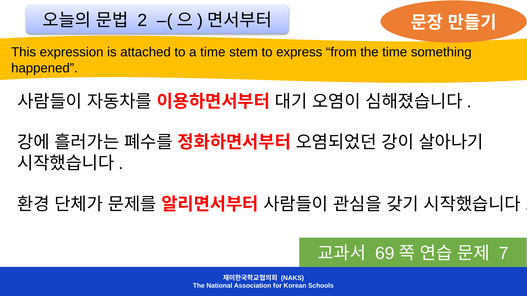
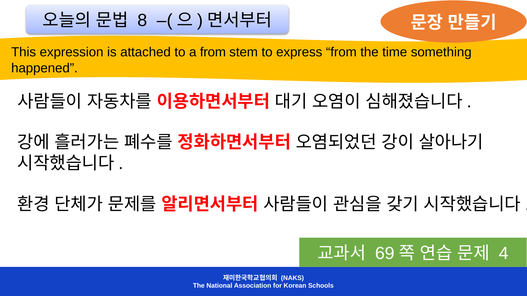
2: 2 -> 8
a time: time -> from
7: 7 -> 4
